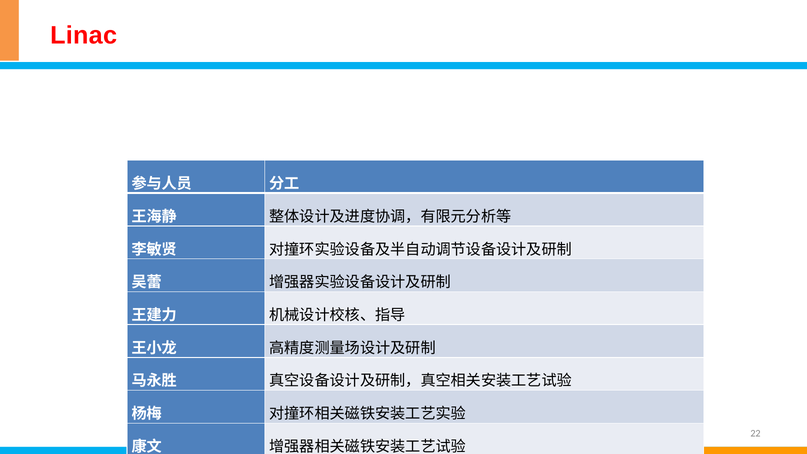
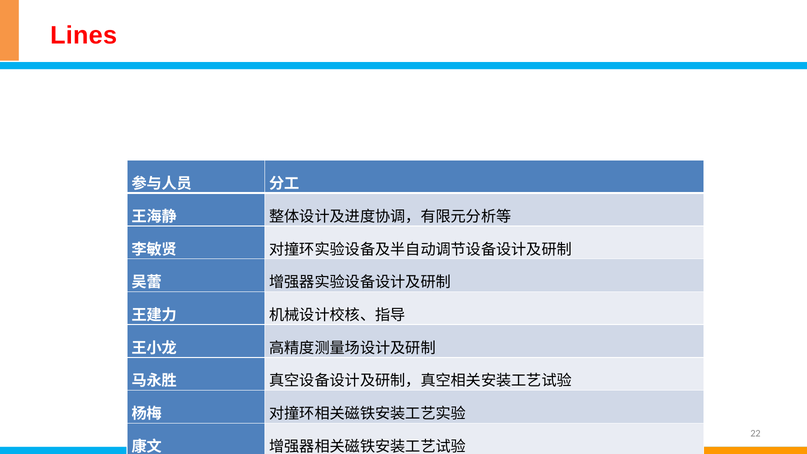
Linac: Linac -> Lines
